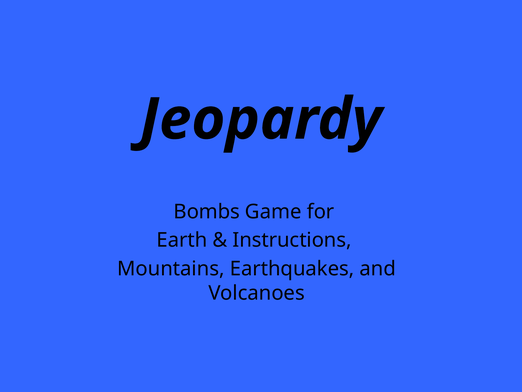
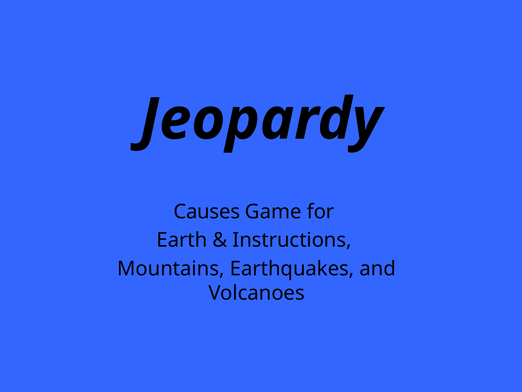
Bombs: Bombs -> Causes
